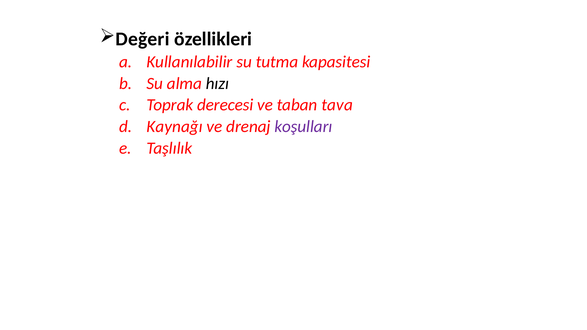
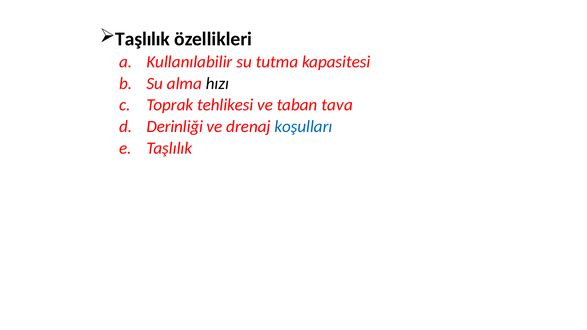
Değeri at (142, 39): Değeri -> Taşlılık
derecesi: derecesi -> tehlikesi
Kaynağı: Kaynağı -> Derinliği
koşulları colour: purple -> blue
